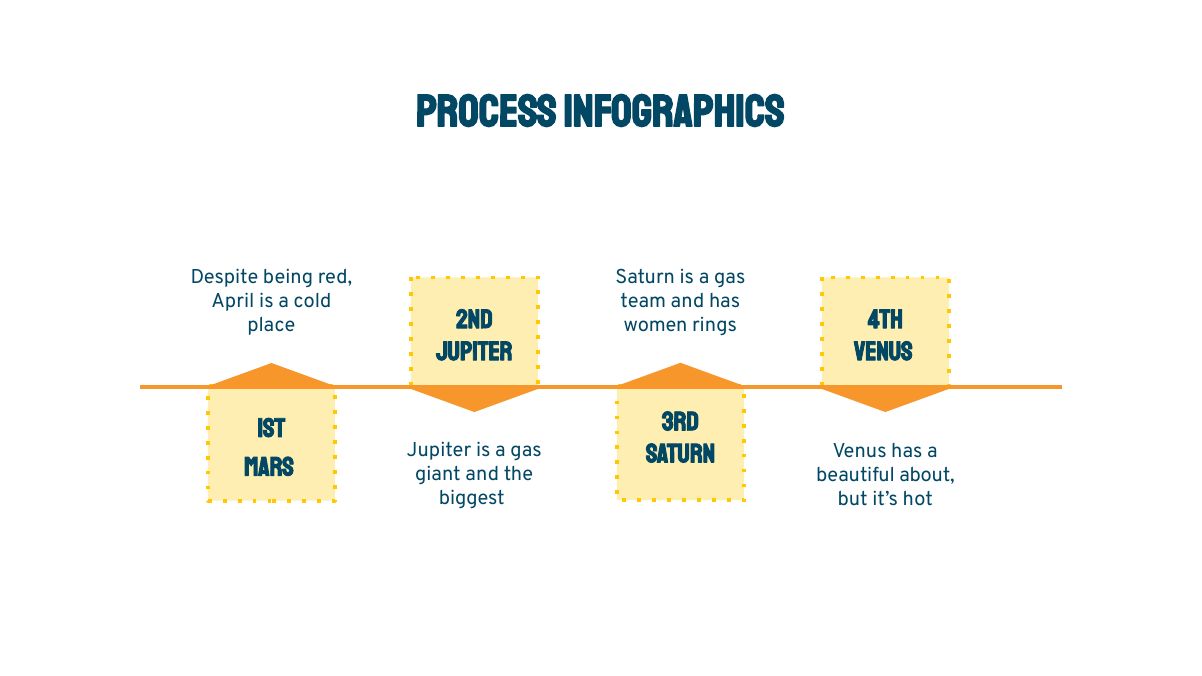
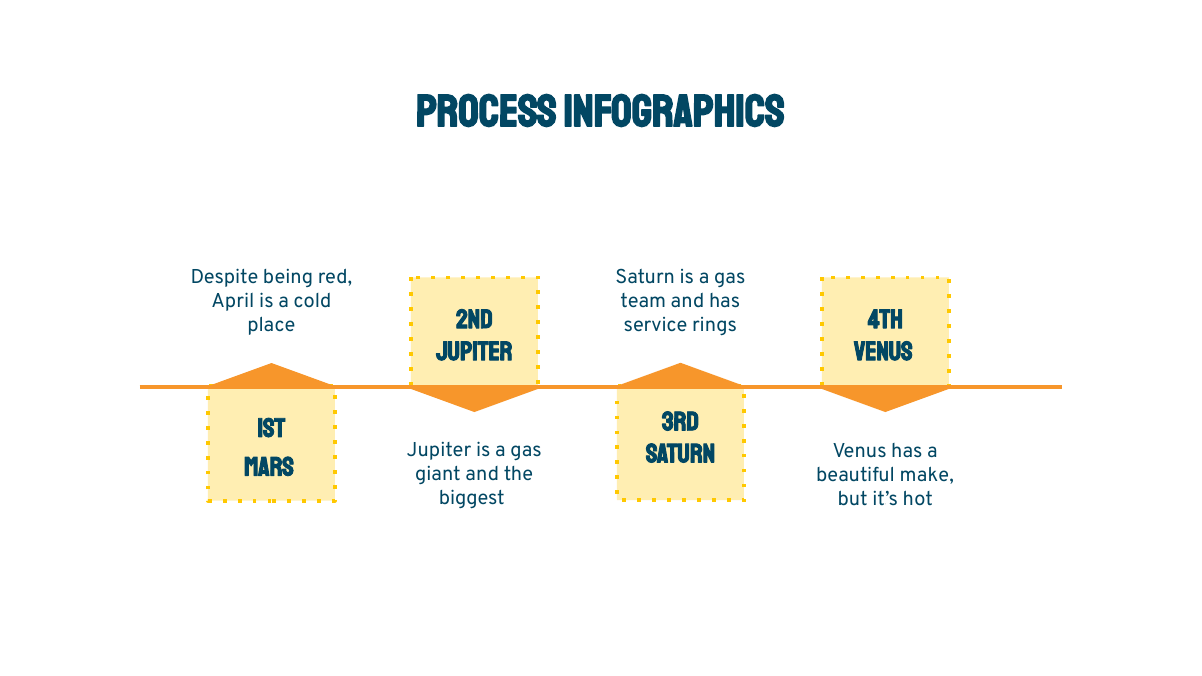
women: women -> service
about: about -> make
